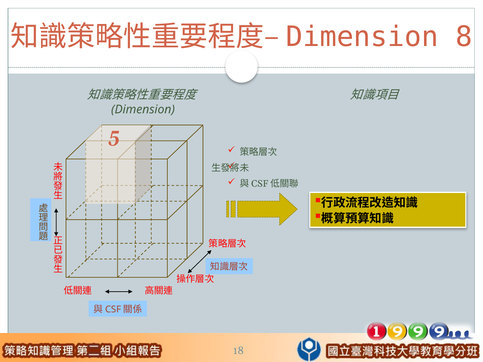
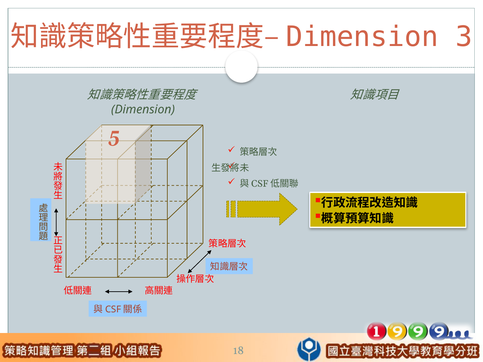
8: 8 -> 3
